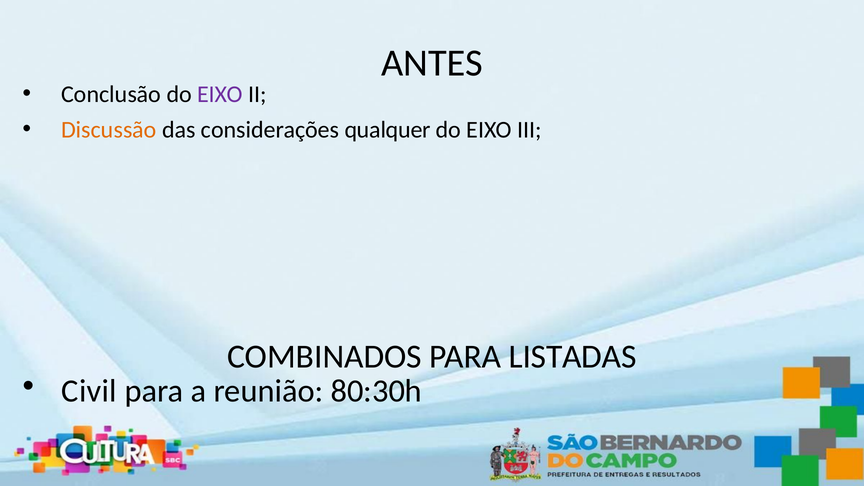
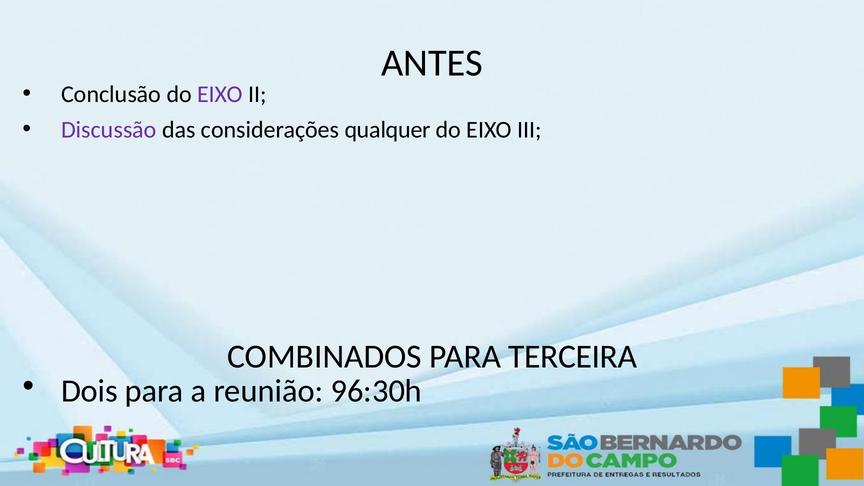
Discussão colour: orange -> purple
LISTADAS: LISTADAS -> TERCEIRA
Civil: Civil -> Dois
80:30h: 80:30h -> 96:30h
